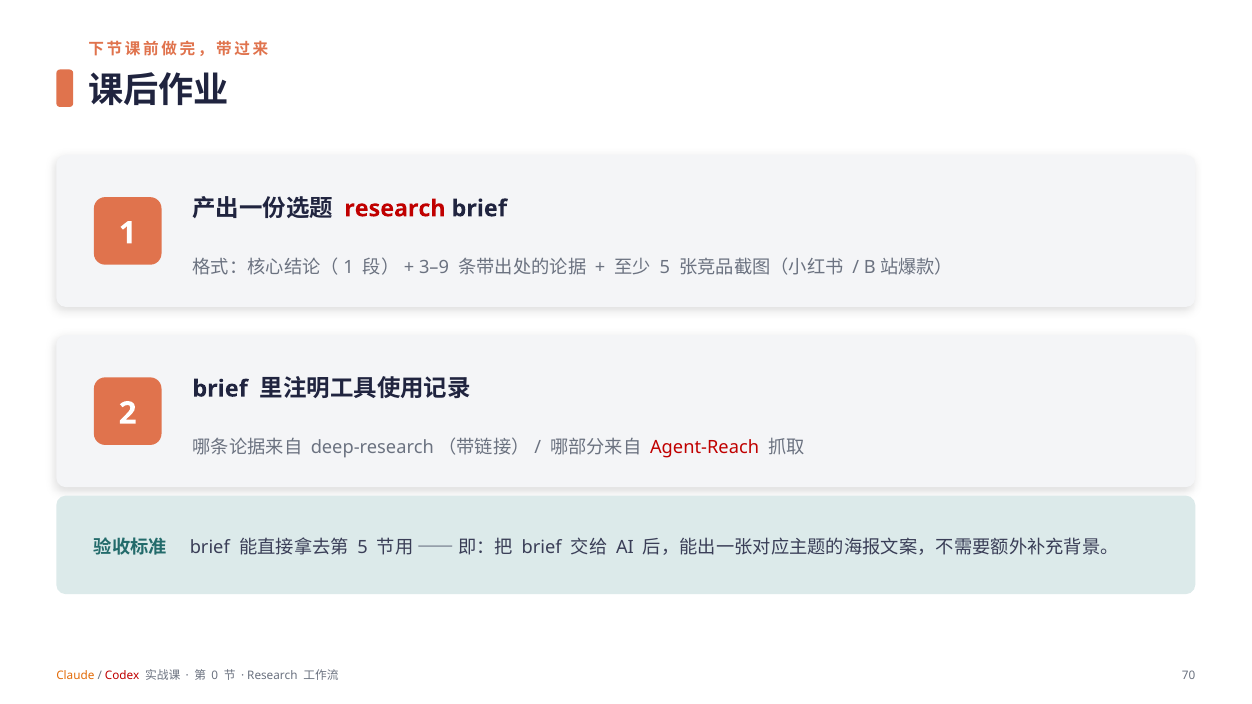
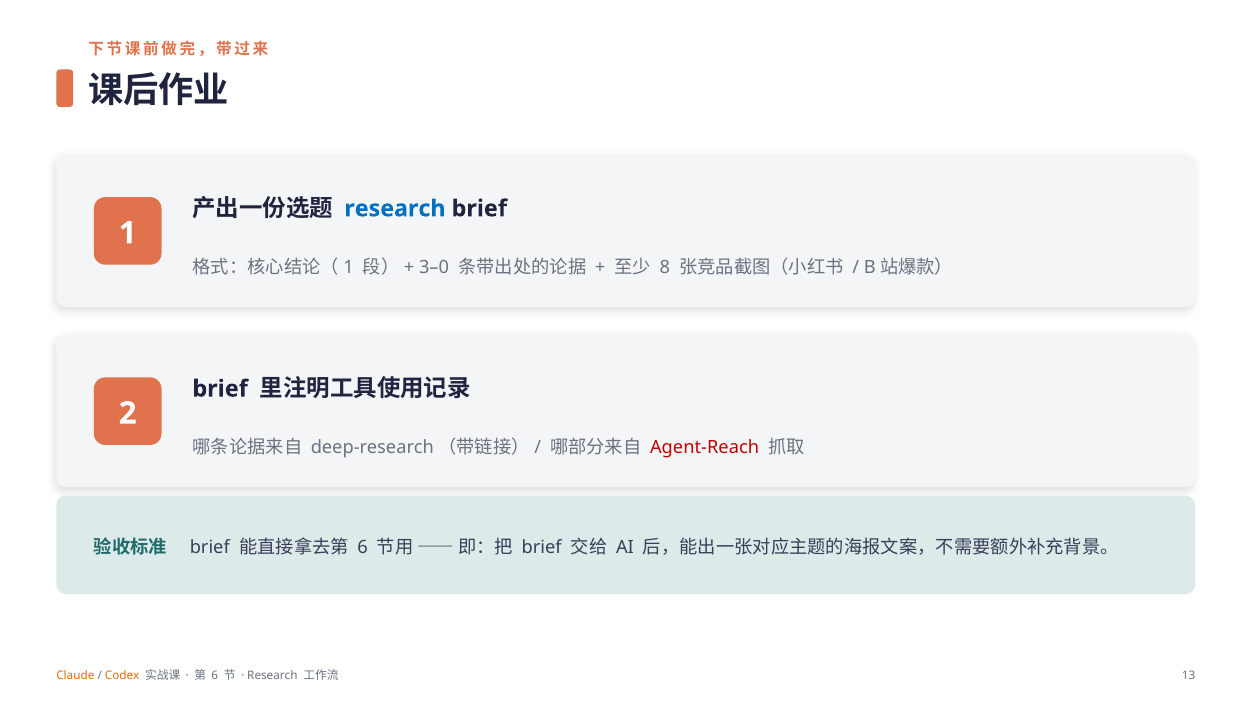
research at (395, 209) colour: red -> blue
3–9: 3–9 -> 3–0
5 at (665, 267): 5 -> 8
5 at (363, 548): 5 -> 6
Codex colour: red -> orange
0 at (215, 676): 0 -> 6
70: 70 -> 13
